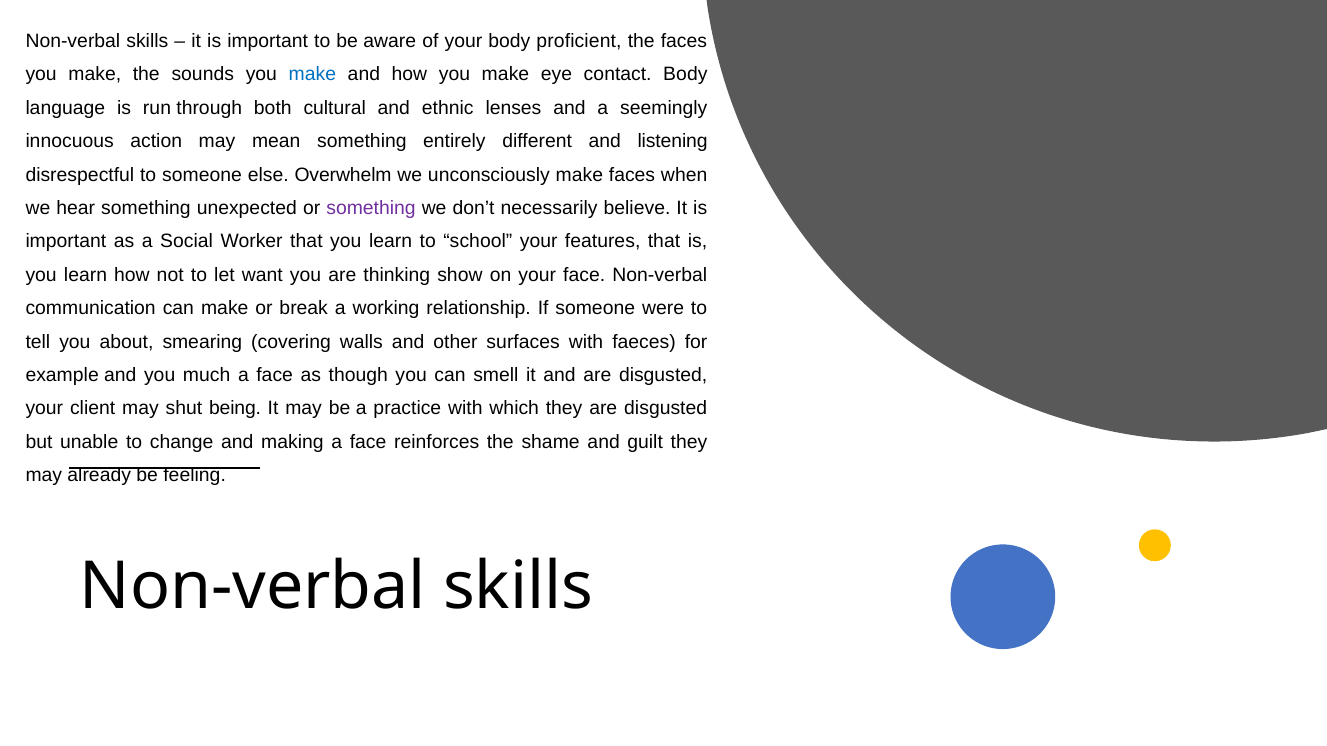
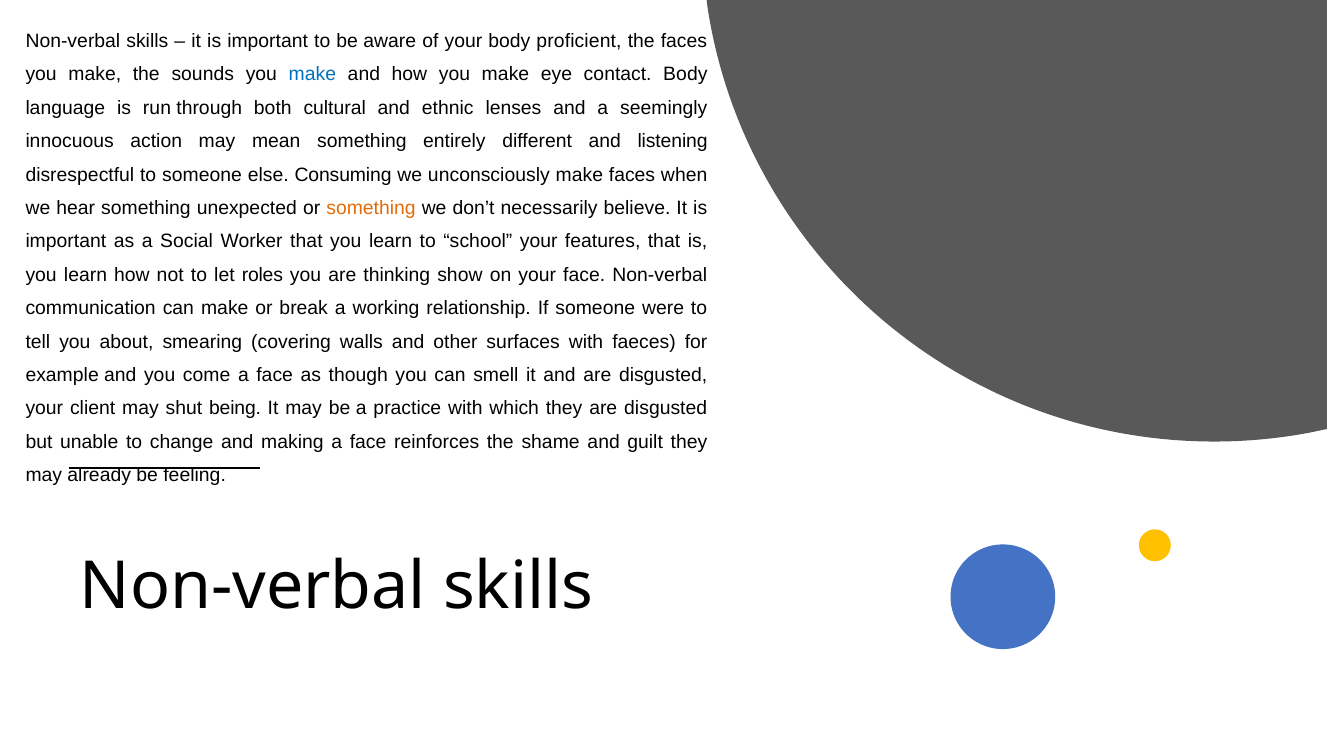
Overwhelm: Overwhelm -> Consuming
something at (371, 208) colour: purple -> orange
want: want -> roles
much: much -> come
